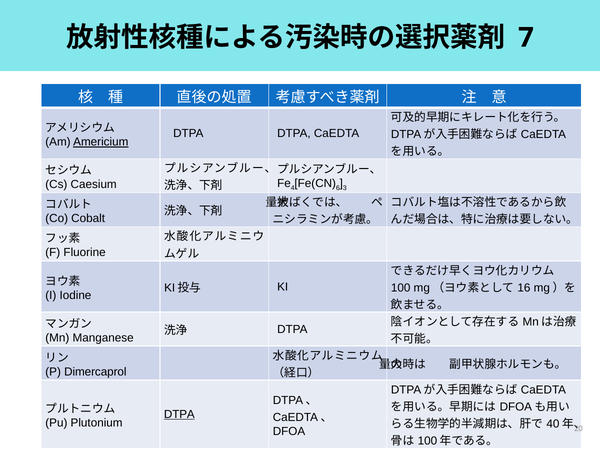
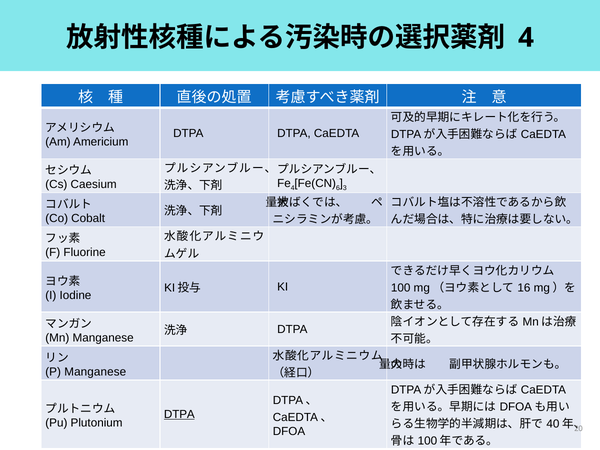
7 at (526, 38): 7 -> 4
Americium underline: present -> none
P Dimercaprol: Dimercaprol -> Manganese
